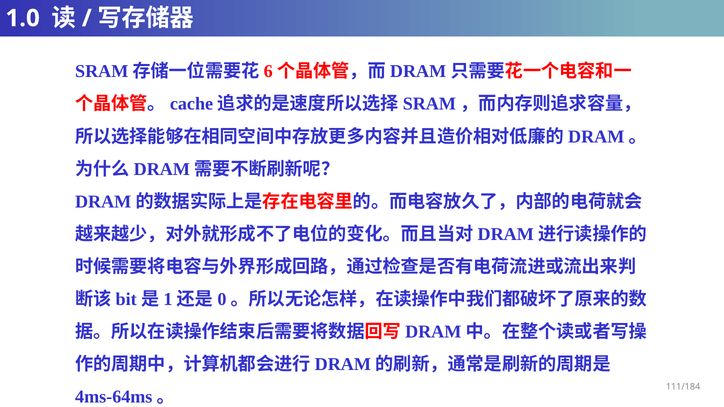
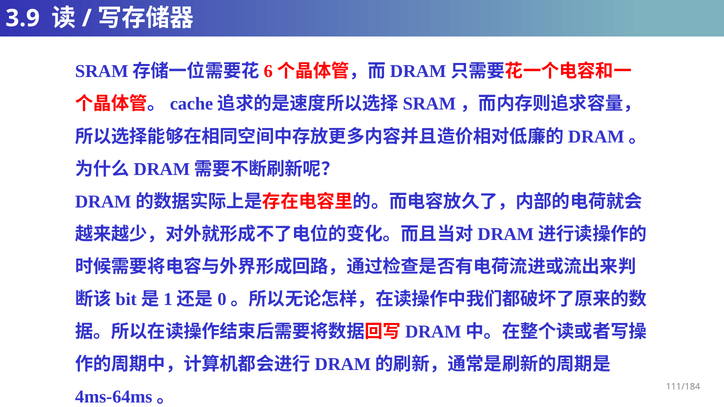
1.0: 1.0 -> 3.9
